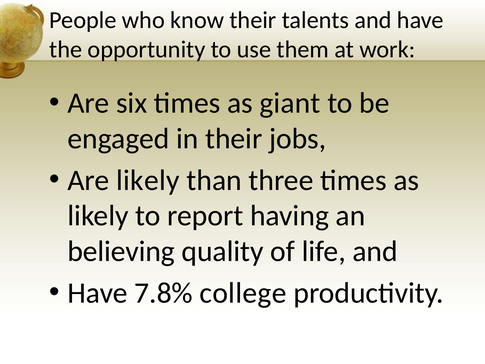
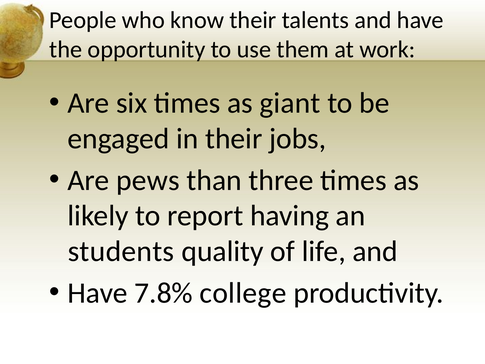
Are likely: likely -> pews
believing: believing -> students
